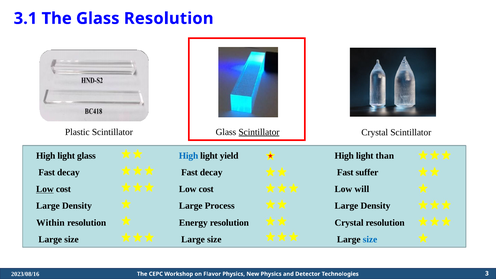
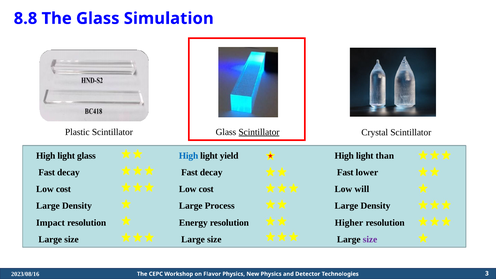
3.1: 3.1 -> 8.8
Glass Resolution: Resolution -> Simulation
suffer: suffer -> lower
Low at (45, 189) underline: present -> none
Within: Within -> Impact
Crystal at (349, 223): Crystal -> Higher
size at (370, 239) colour: blue -> purple
